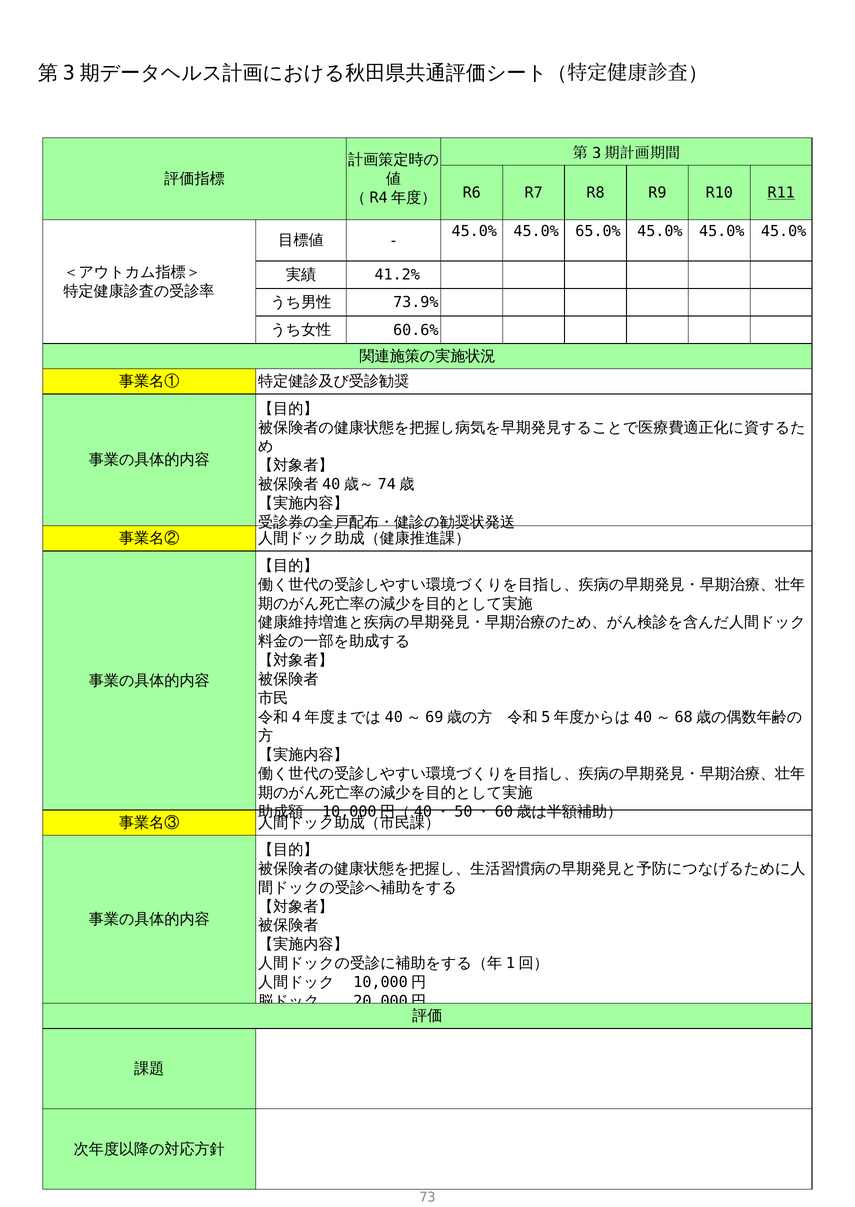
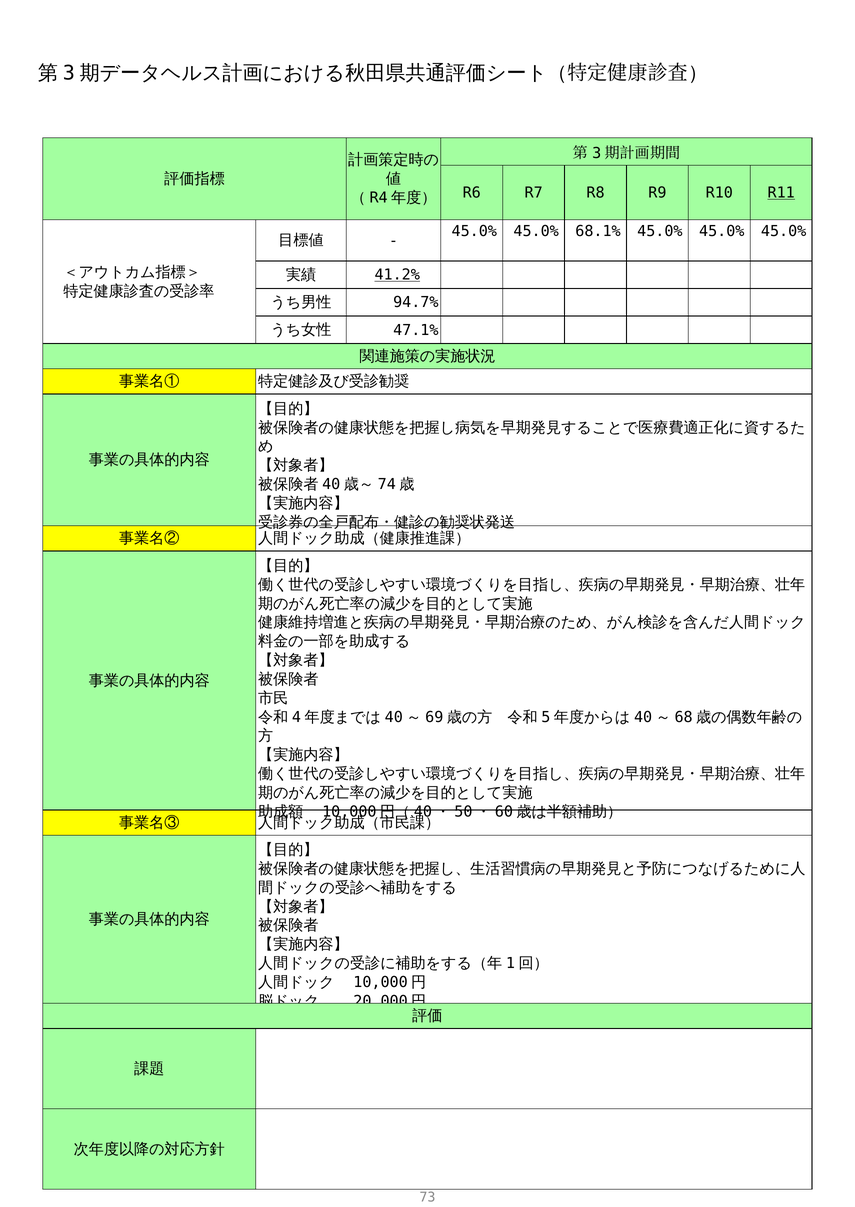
65.0%: 65.0% -> 68.1%
41.2% underline: none -> present
73.9%: 73.9% -> 94.7%
60.6%: 60.6% -> 47.1%
